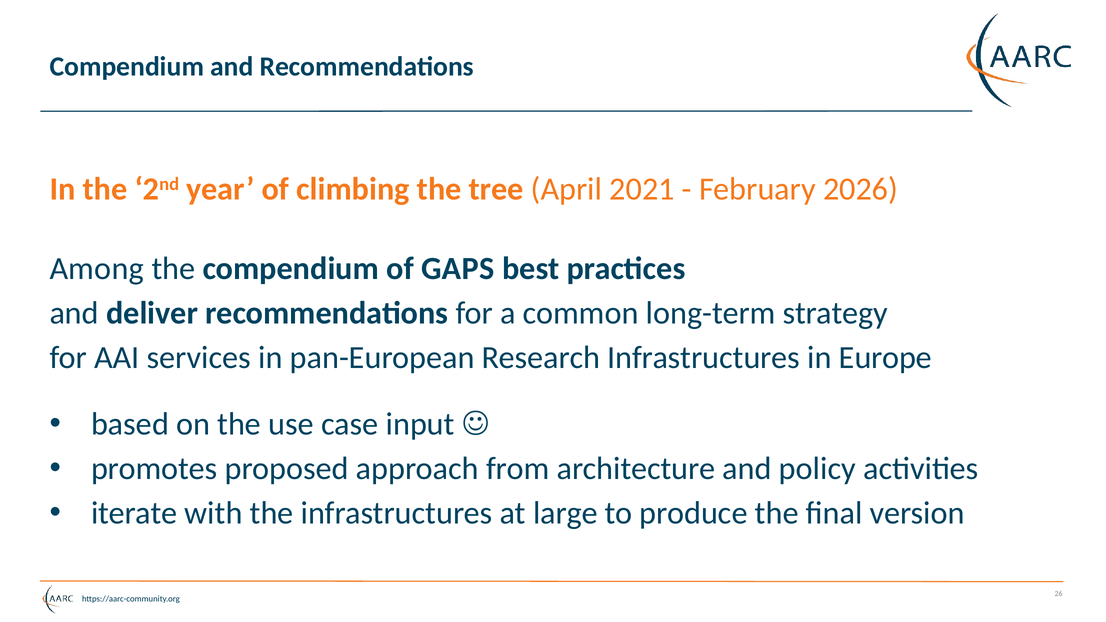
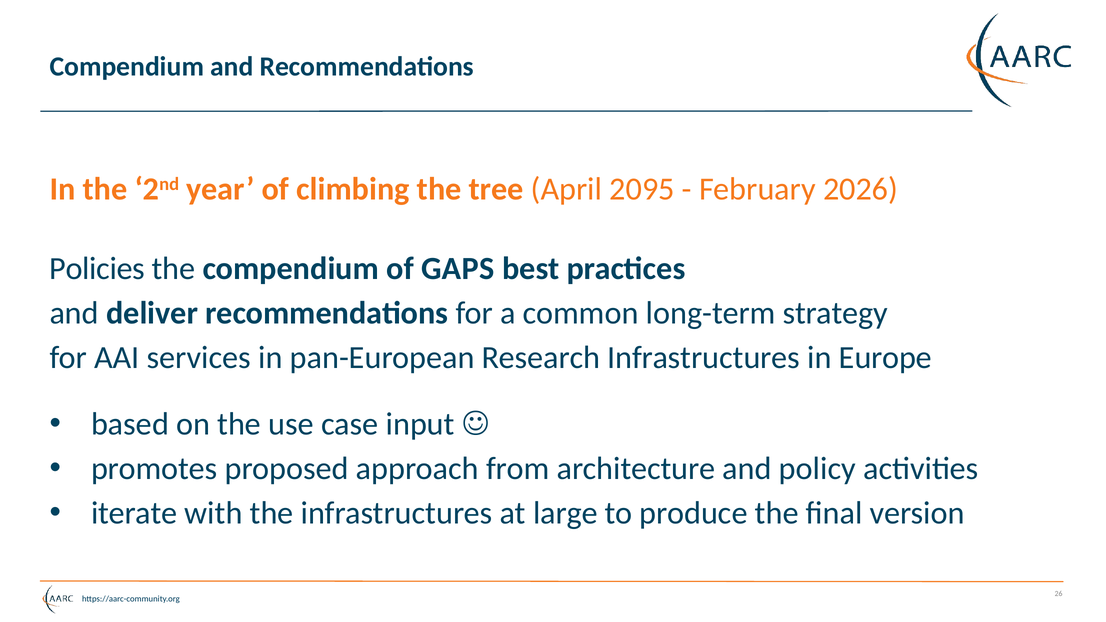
2021: 2021 -> 2095
Among: Among -> Policies
